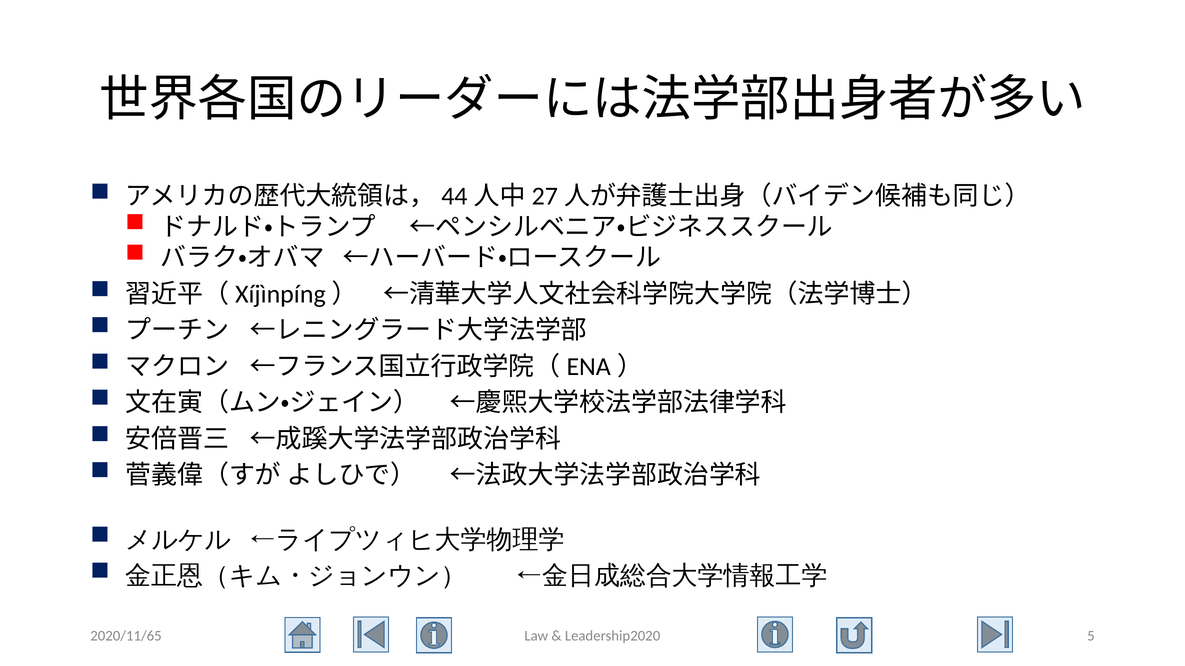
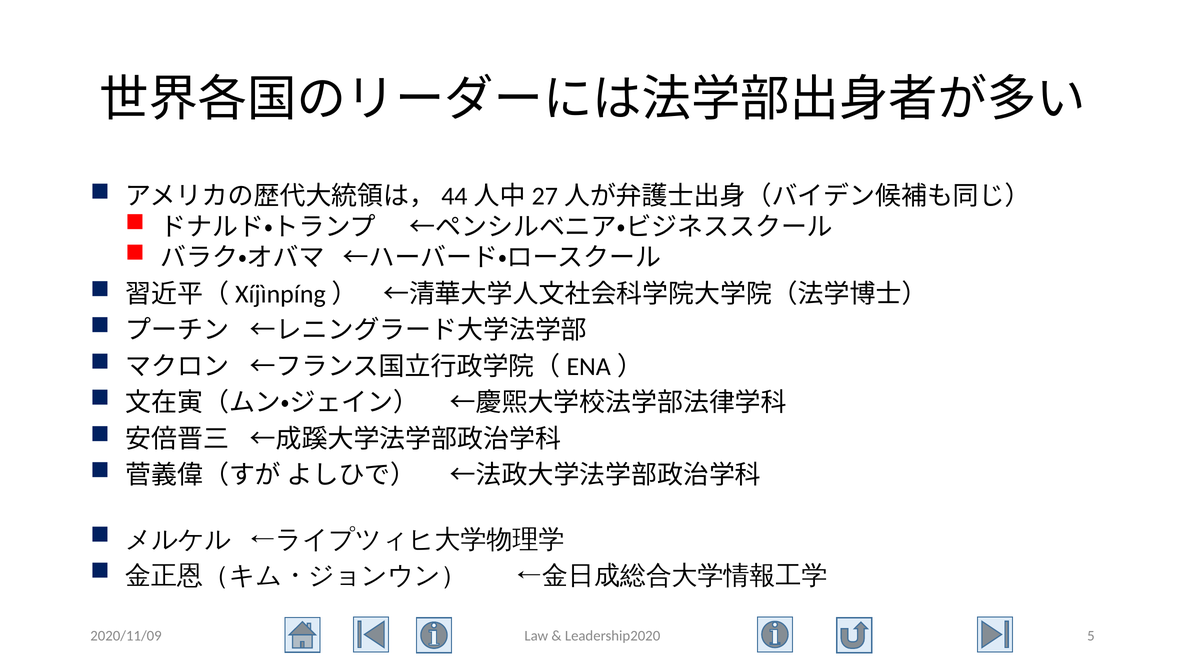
2020/11/65: 2020/11/65 -> 2020/11/09
